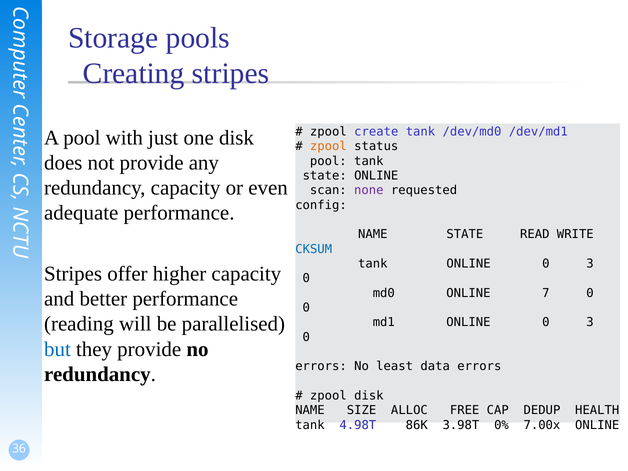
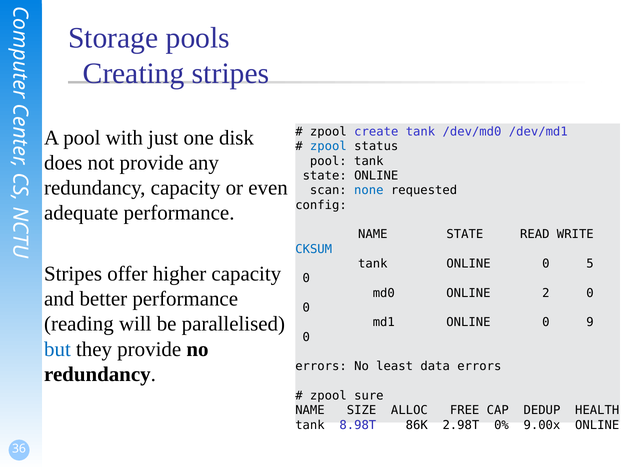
zpool at (328, 146) colour: orange -> blue
none colour: purple -> blue
tank ONLINE 0 3: 3 -> 5
7: 7 -> 2
md1 ONLINE 0 3: 3 -> 9
zpool disk: disk -> sure
4.98T: 4.98T -> 8.98T
3.98T: 3.98T -> 2.98T
7.00x: 7.00x -> 9.00x
